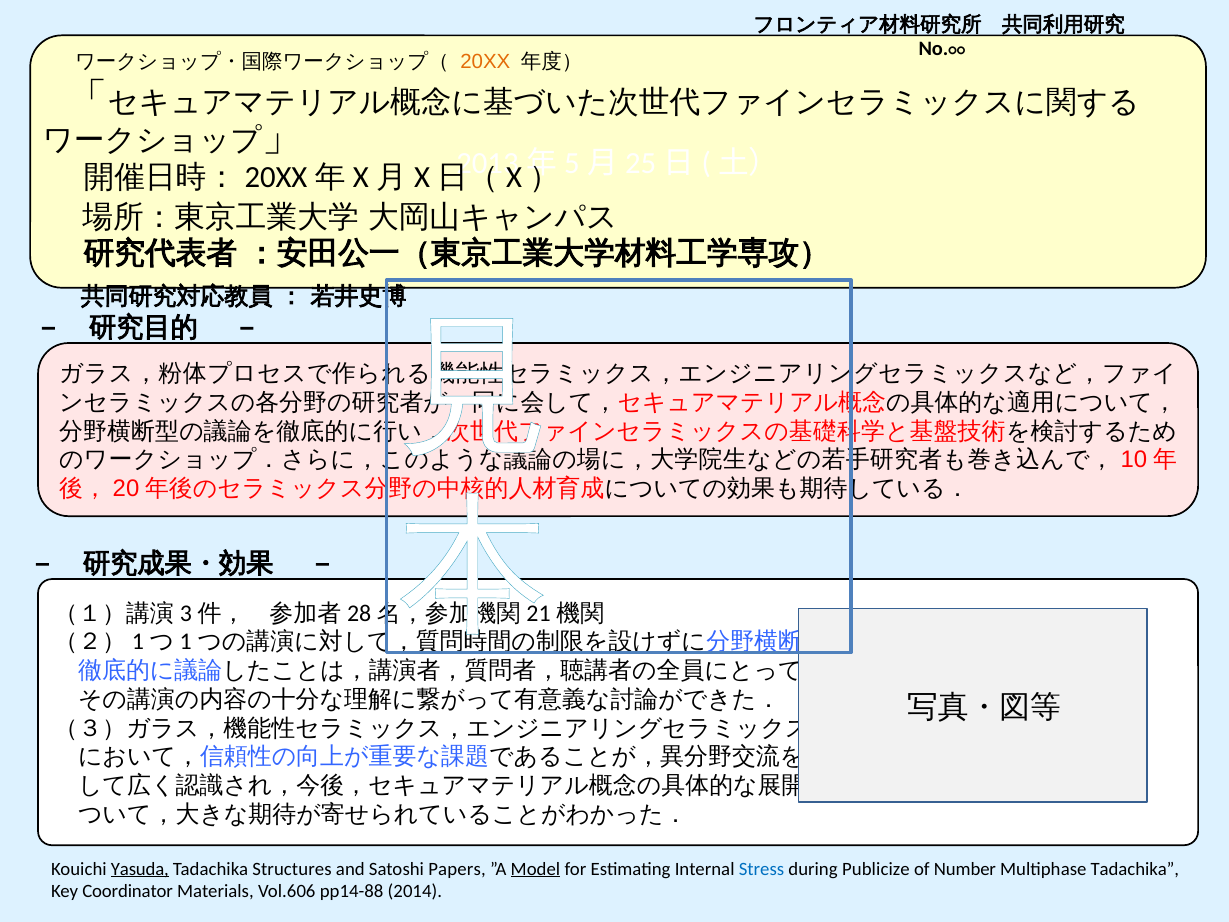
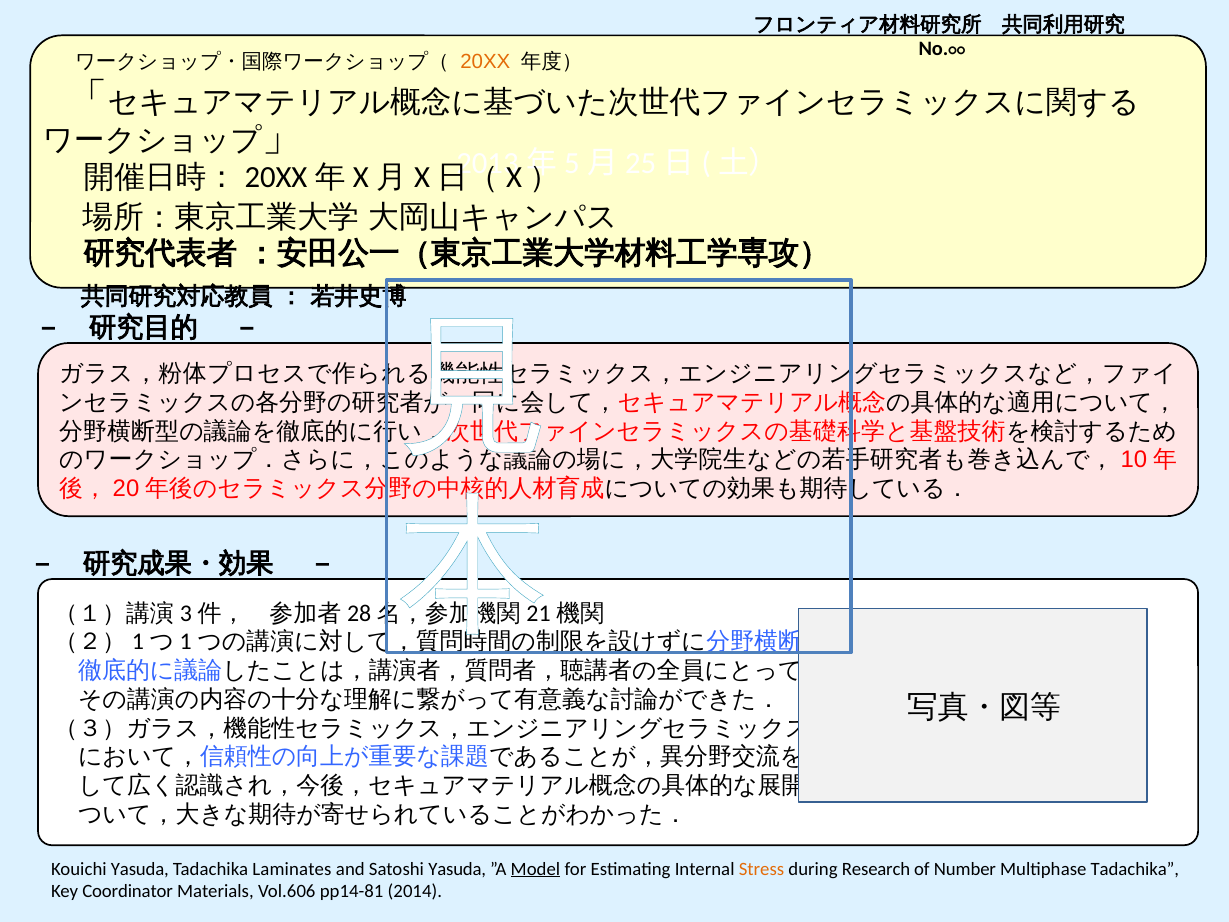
Yasuda at (140, 869) underline: present -> none
Structures: Structures -> Laminates
Satoshi Papers: Papers -> Yasuda
Stress colour: blue -> orange
Publicize: Publicize -> Research
pp14-88: pp14-88 -> pp14-81
